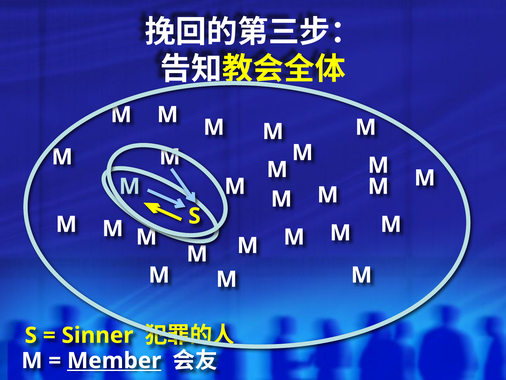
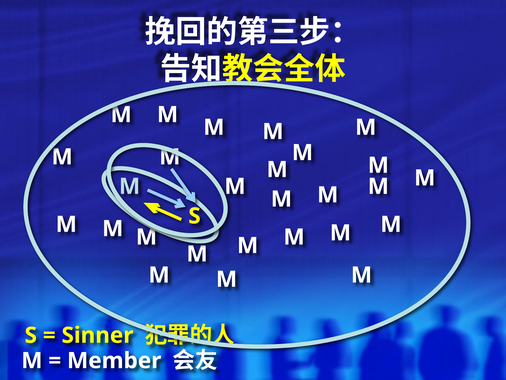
Member underline: present -> none
